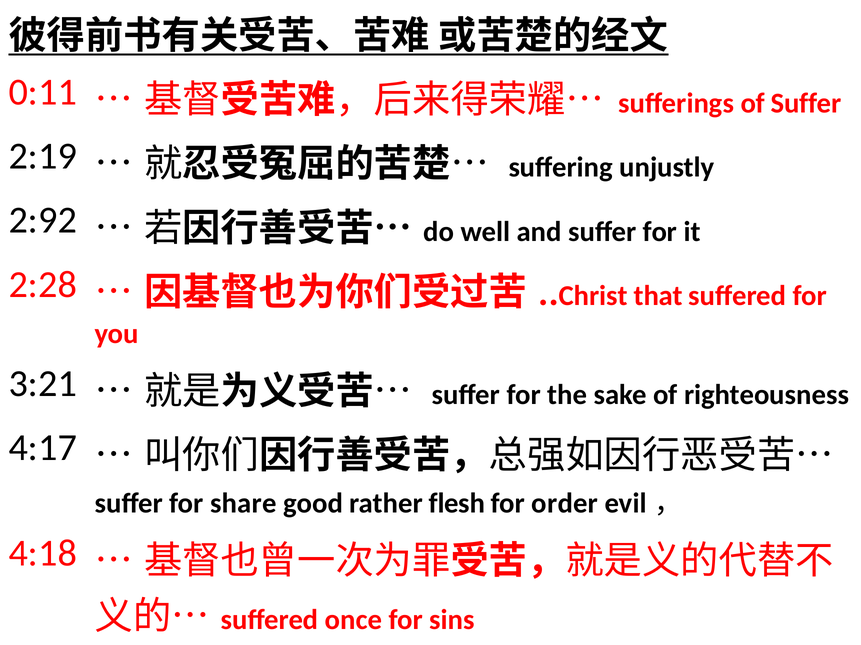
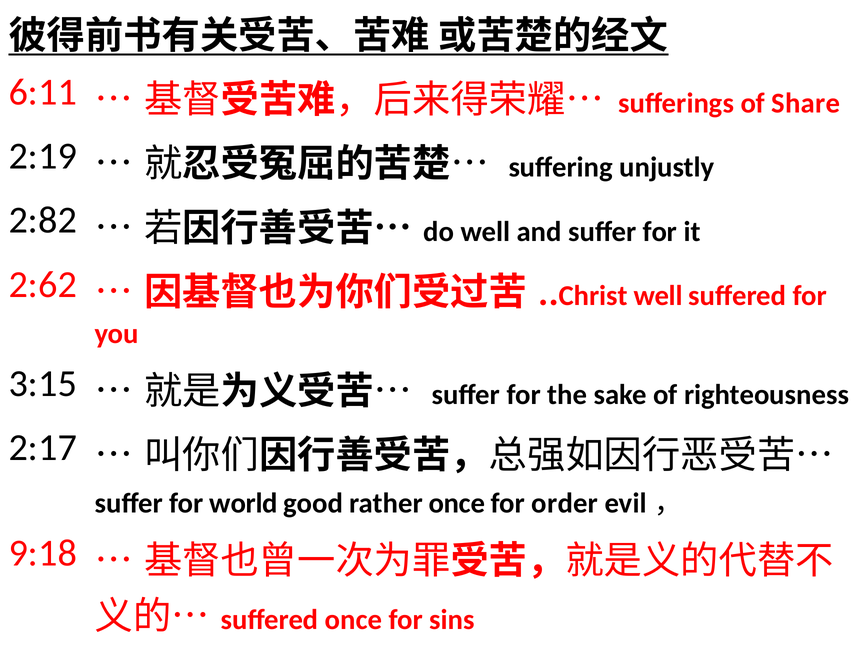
0:11: 0:11 -> 6:11
of Suffer: Suffer -> Share
2:92: 2:92 -> 2:82
2:28: 2:28 -> 2:62
Christ that: that -> well
3:21: 3:21 -> 3:15
4:17: 4:17 -> 2:17
share: share -> world
rather flesh: flesh -> once
4:18: 4:18 -> 9:18
